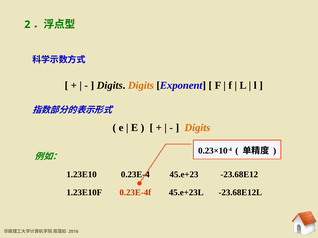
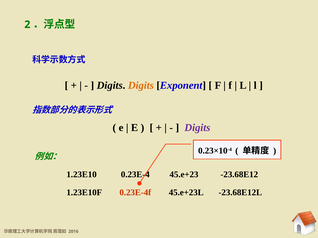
Digits at (197, 128) colour: orange -> purple
